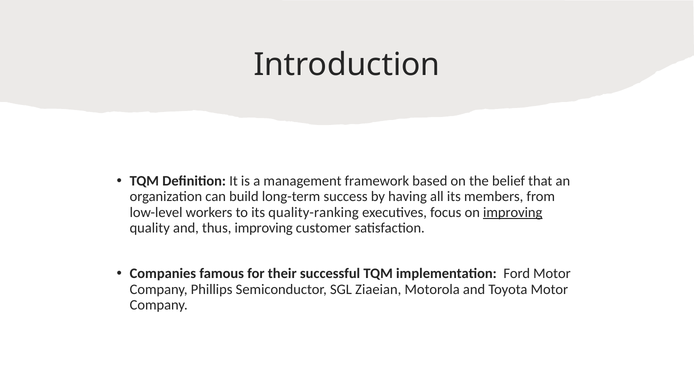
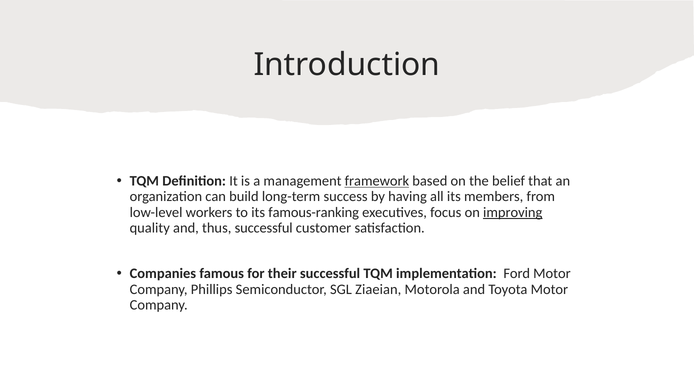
framework underline: none -> present
quality-ranking: quality-ranking -> famous-ranking
thus improving: improving -> successful
